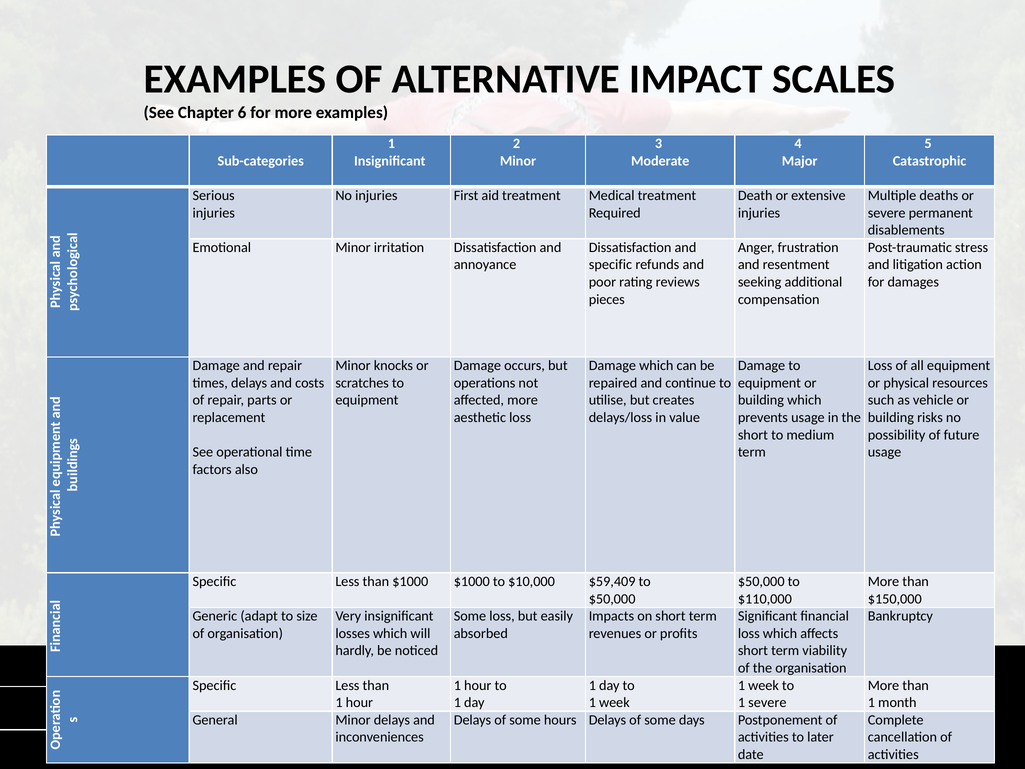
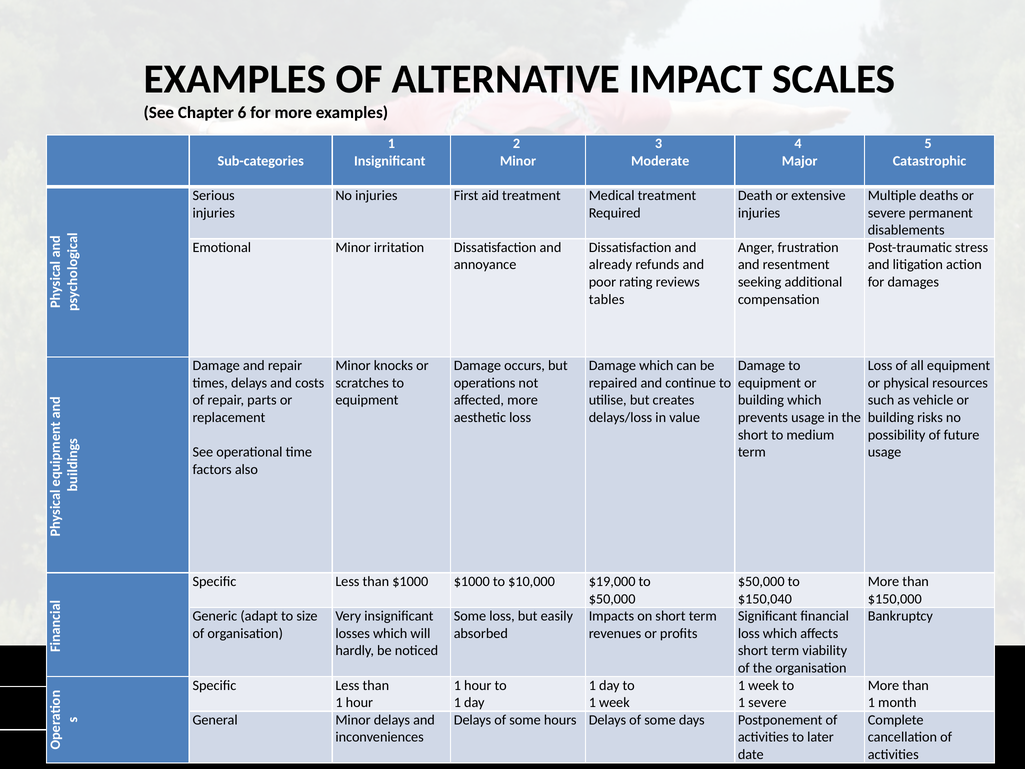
specific at (610, 265): specific -> already
pieces: pieces -> tables
$59,409: $59,409 -> $19,000
$110,000: $110,000 -> $150,040
